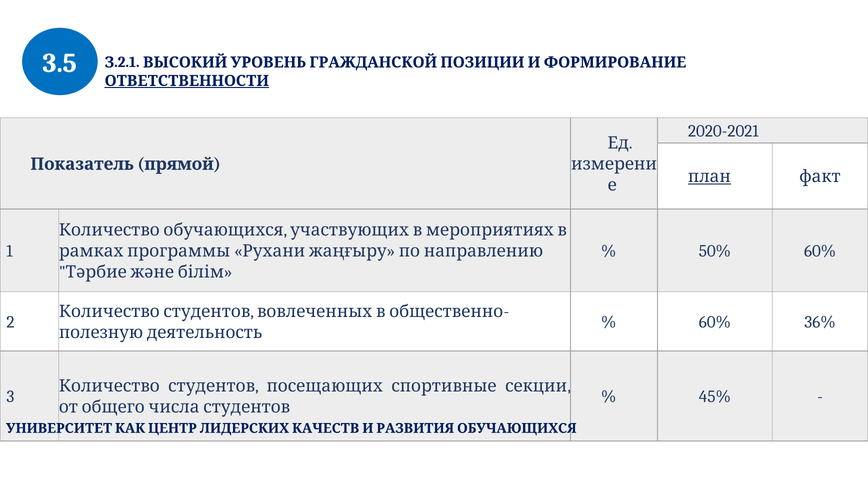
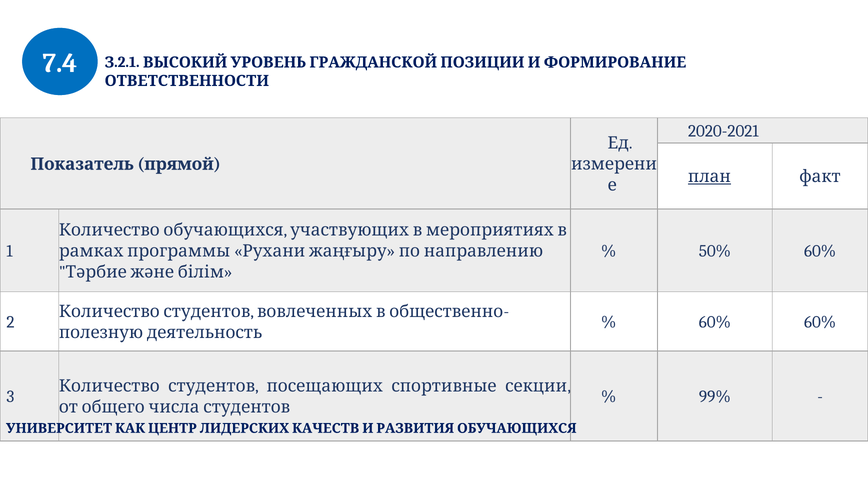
3.5: 3.5 -> 7.4
ОТВЕТСТВЕННОСТИ underline: present -> none
60% 36%: 36% -> 60%
45%: 45% -> 99%
